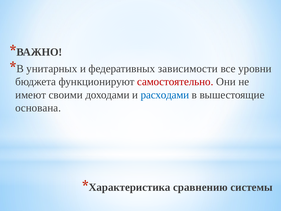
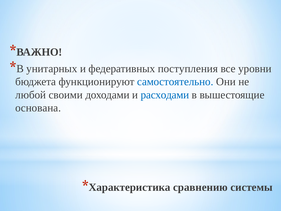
зависимости: зависимости -> поступления
самостоятельно colour: red -> blue
имеют: имеют -> любой
